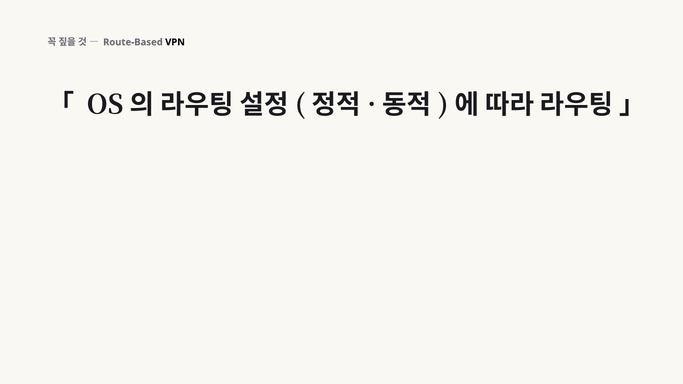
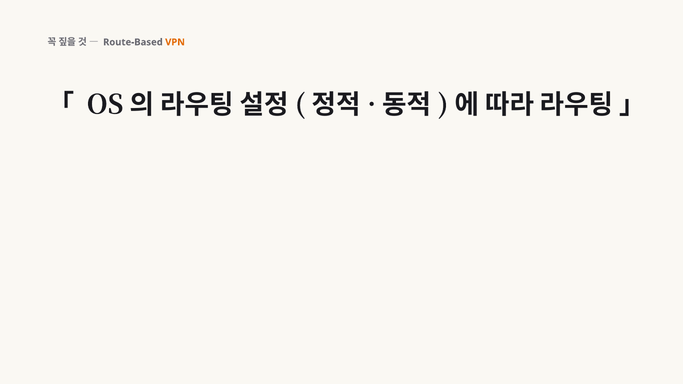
VPN colour: black -> orange
